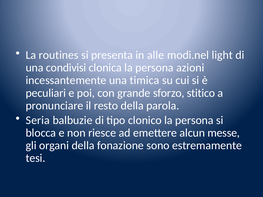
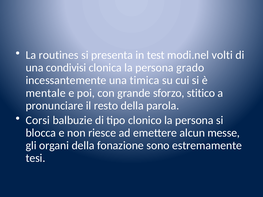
alle: alle -> test
light: light -> volti
azioni: azioni -> grado
peculiari: peculiari -> mentale
Seria: Seria -> Corsi
